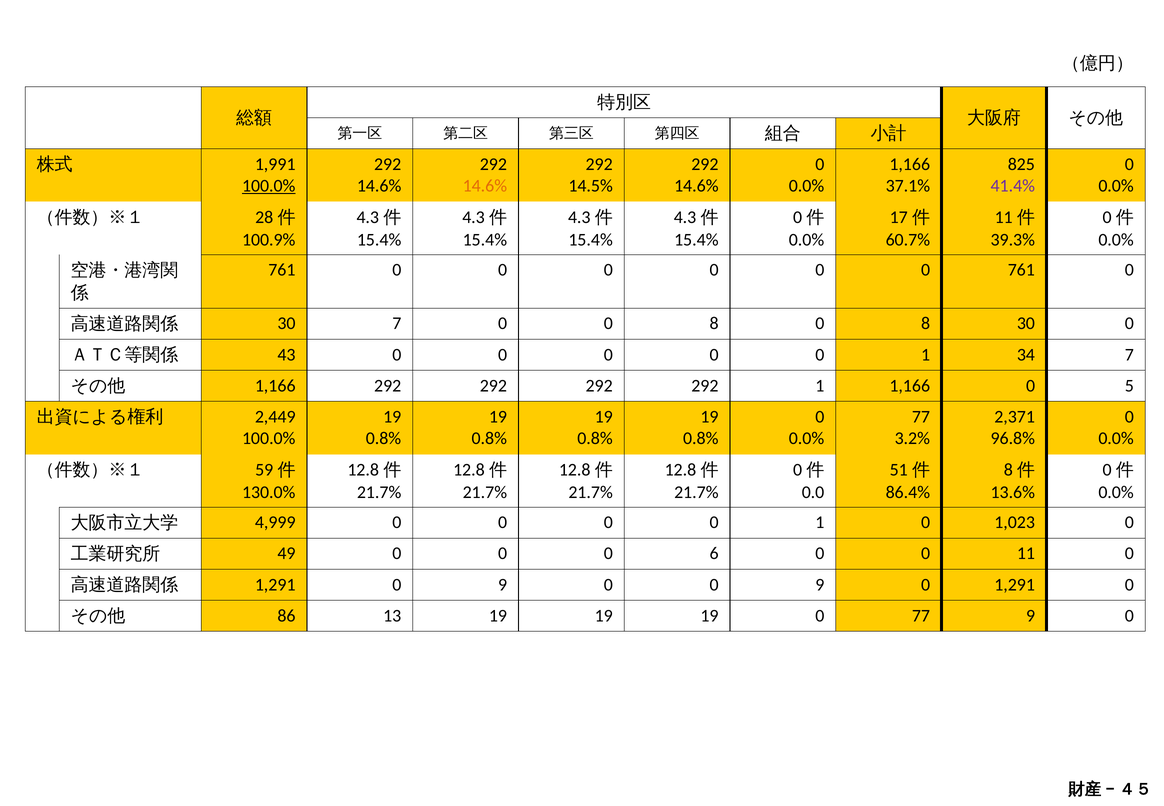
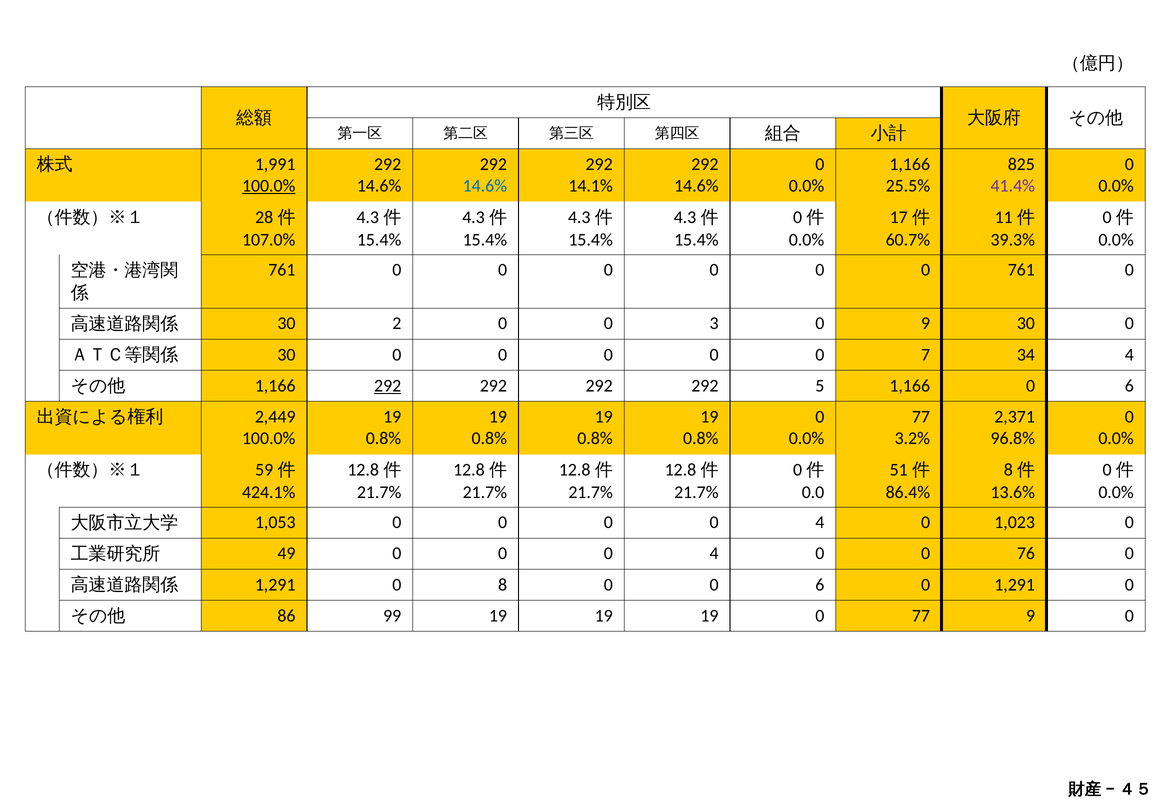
14.6% at (485, 186) colour: orange -> blue
14.5%: 14.5% -> 14.1%
37.1%: 37.1% -> 25.5%
100.9%: 100.9% -> 107.0%
30 7: 7 -> 2
0 0 8: 8 -> 3
8 at (926, 323): 8 -> 9
43 at (286, 355): 43 -> 30
1 at (926, 355): 1 -> 7
34 7: 7 -> 4
292 at (388, 386) underline: none -> present
292 1: 1 -> 5
1,166 0 5: 5 -> 6
130.0%: 130.0% -> 424.1%
4,999: 4,999 -> 1,053
1 at (820, 522): 1 -> 4
6 at (714, 553): 6 -> 4
11: 11 -> 76
1,291 0 9: 9 -> 8
0 0 9: 9 -> 6
13: 13 -> 99
